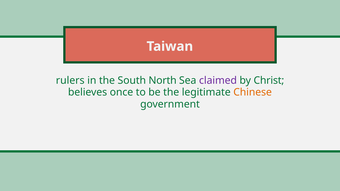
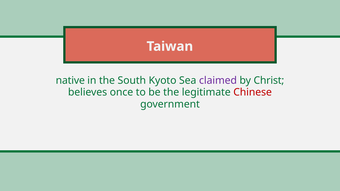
rulers: rulers -> native
North: North -> Kyoto
Chinese colour: orange -> red
